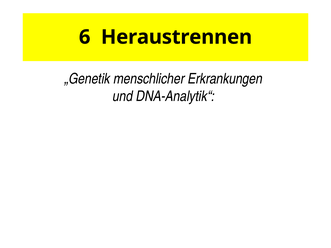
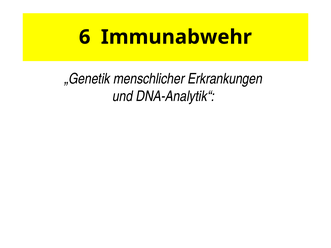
Heraustrennen: Heraustrennen -> Immunabwehr
